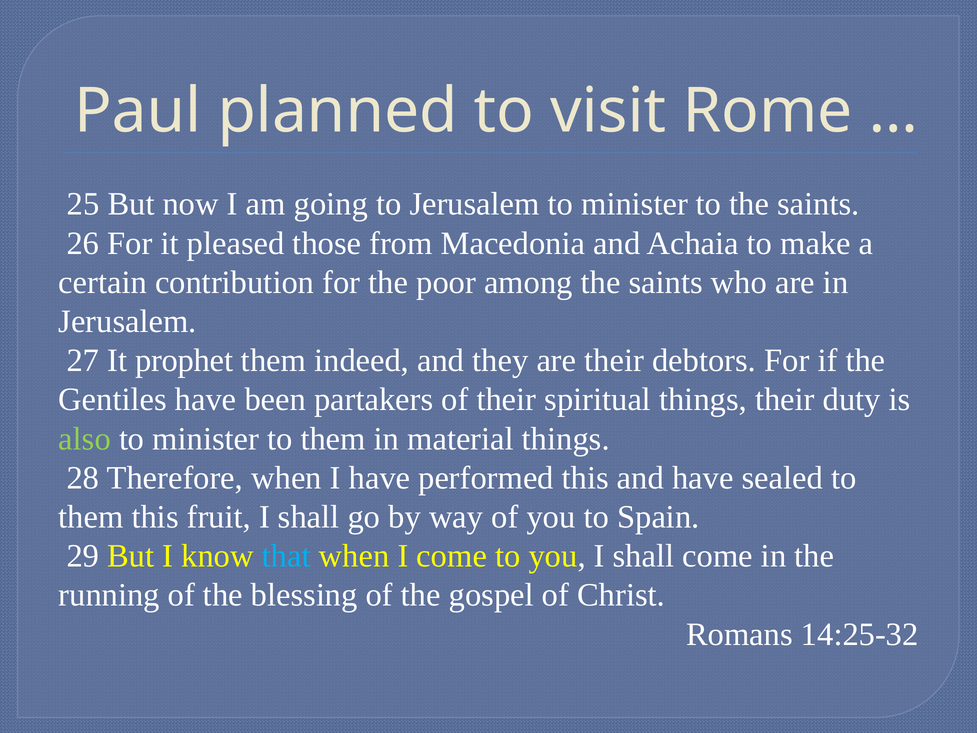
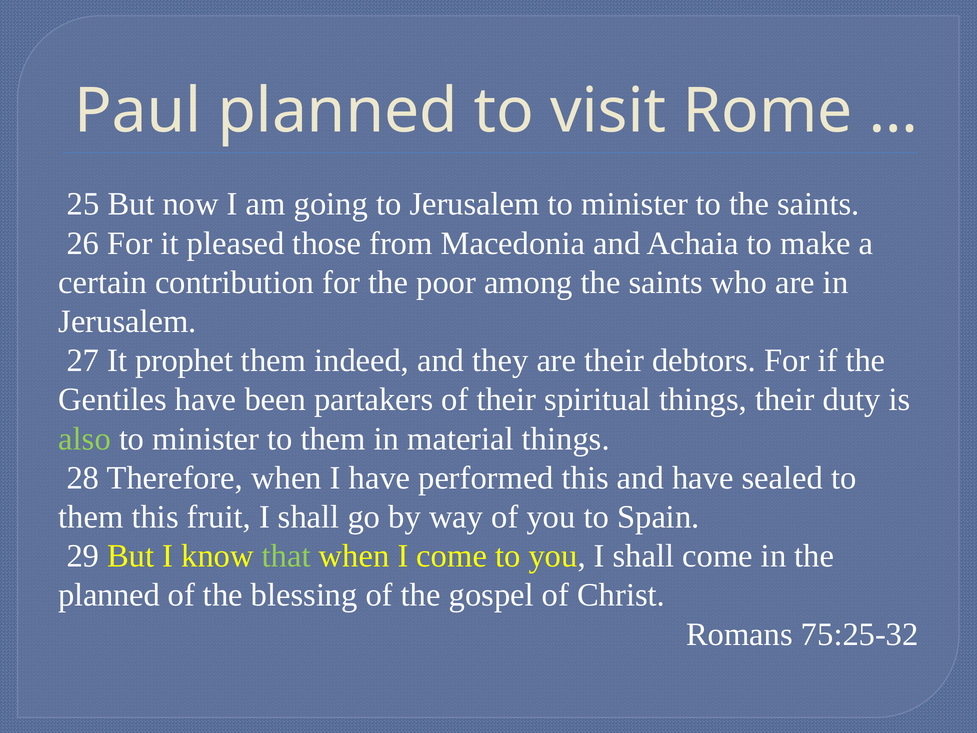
that colour: light blue -> light green
running at (109, 595): running -> planned
14:25-32: 14:25-32 -> 75:25-32
